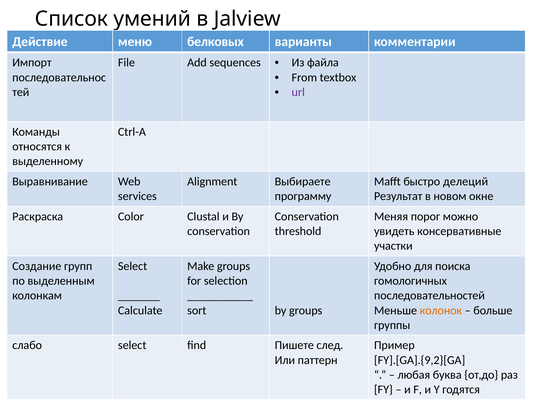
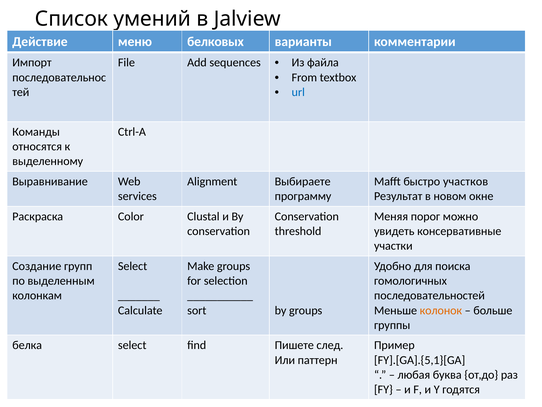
url colour: purple -> blue
делеций: делеций -> участков
слабо: слабо -> белка
FY].[GA].{9,2}[GA: FY].[GA].{9,2}[GA -> FY].[GA].{5,1}[GA
